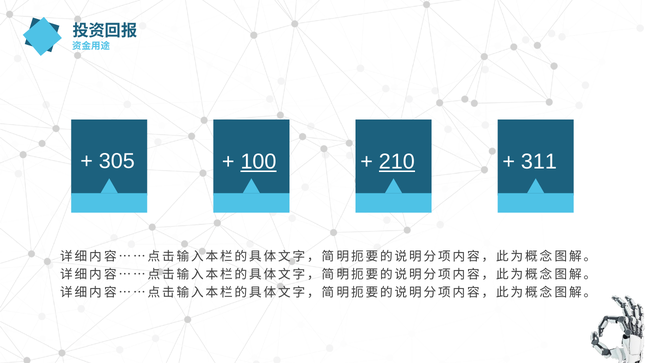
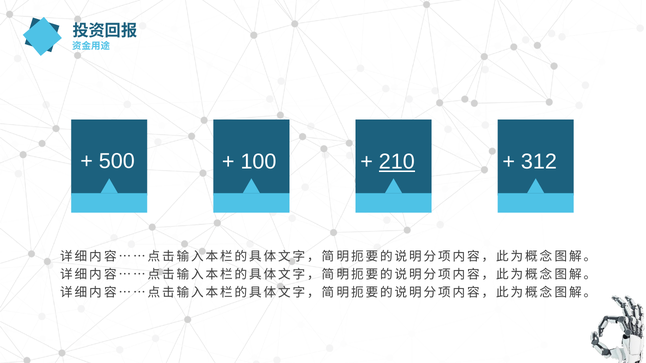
305: 305 -> 500
100 underline: present -> none
311: 311 -> 312
